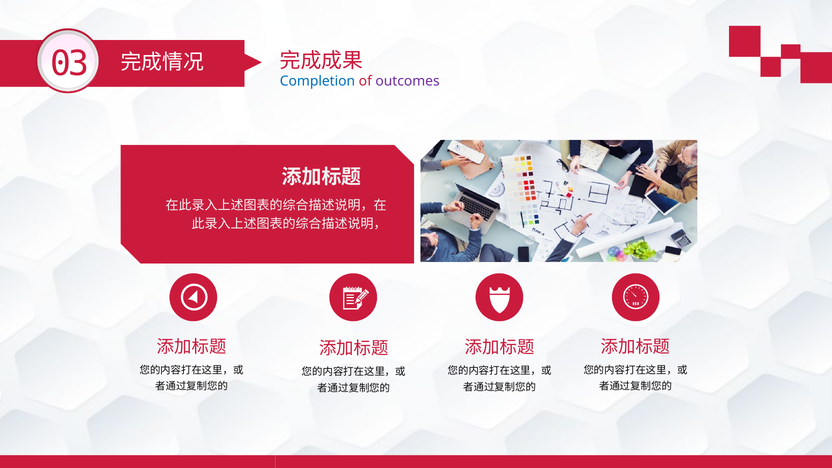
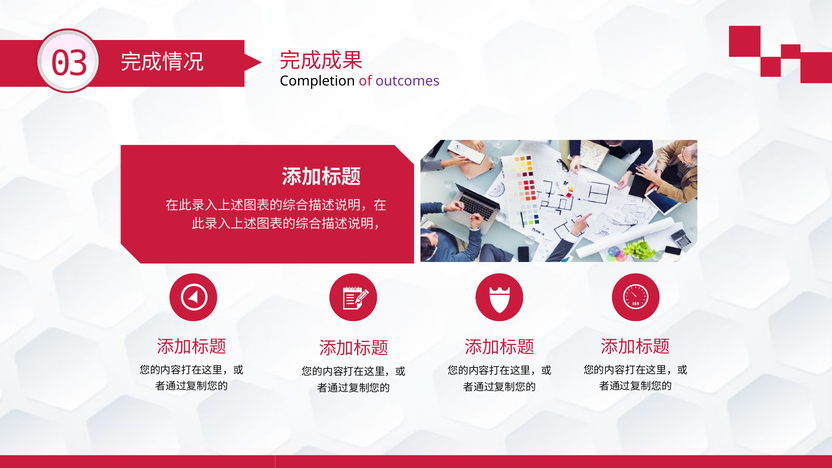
Completion colour: blue -> black
